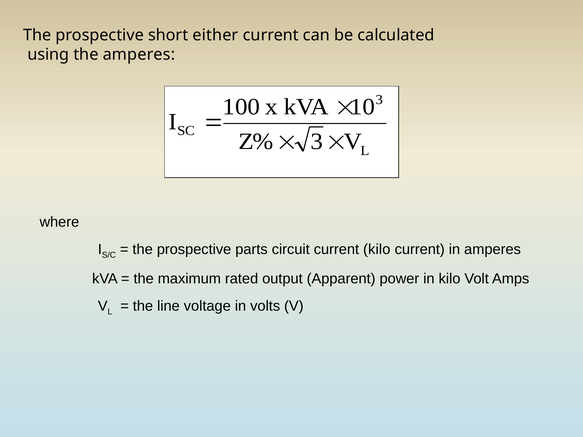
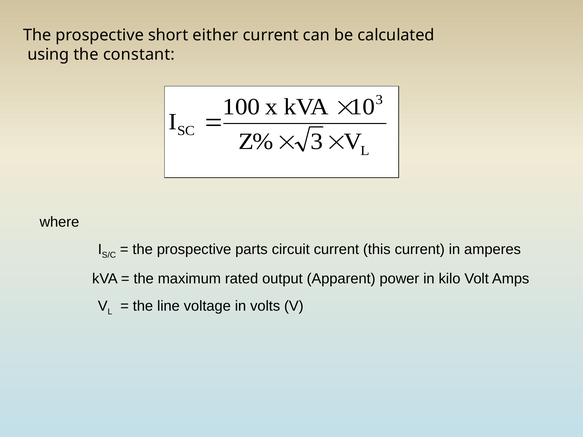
the amperes: amperes -> constant
current kilo: kilo -> this
